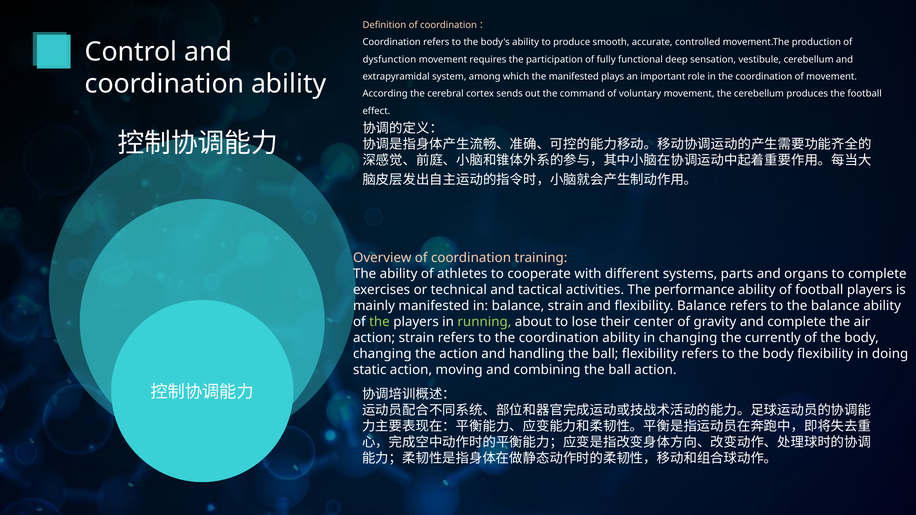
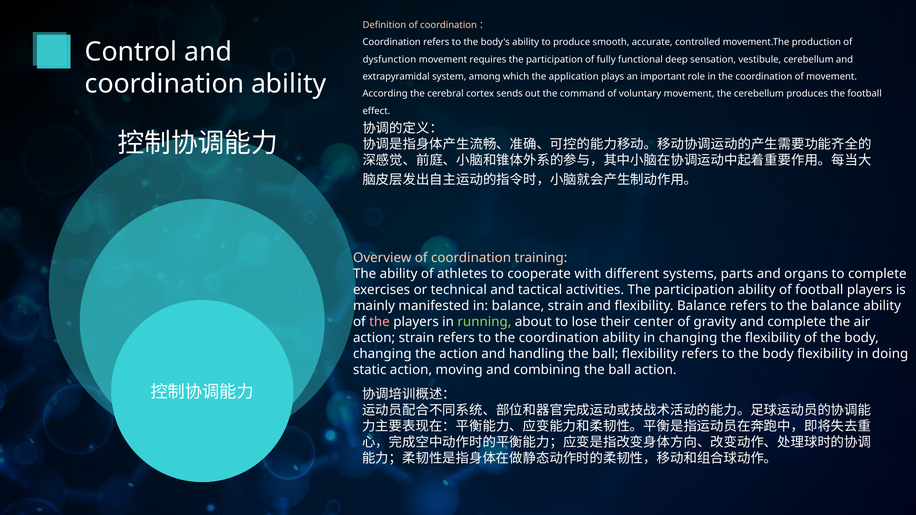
the manifested: manifested -> application
activities The performance: performance -> participation
the at (379, 322) colour: light green -> pink
the currently: currently -> flexibility
